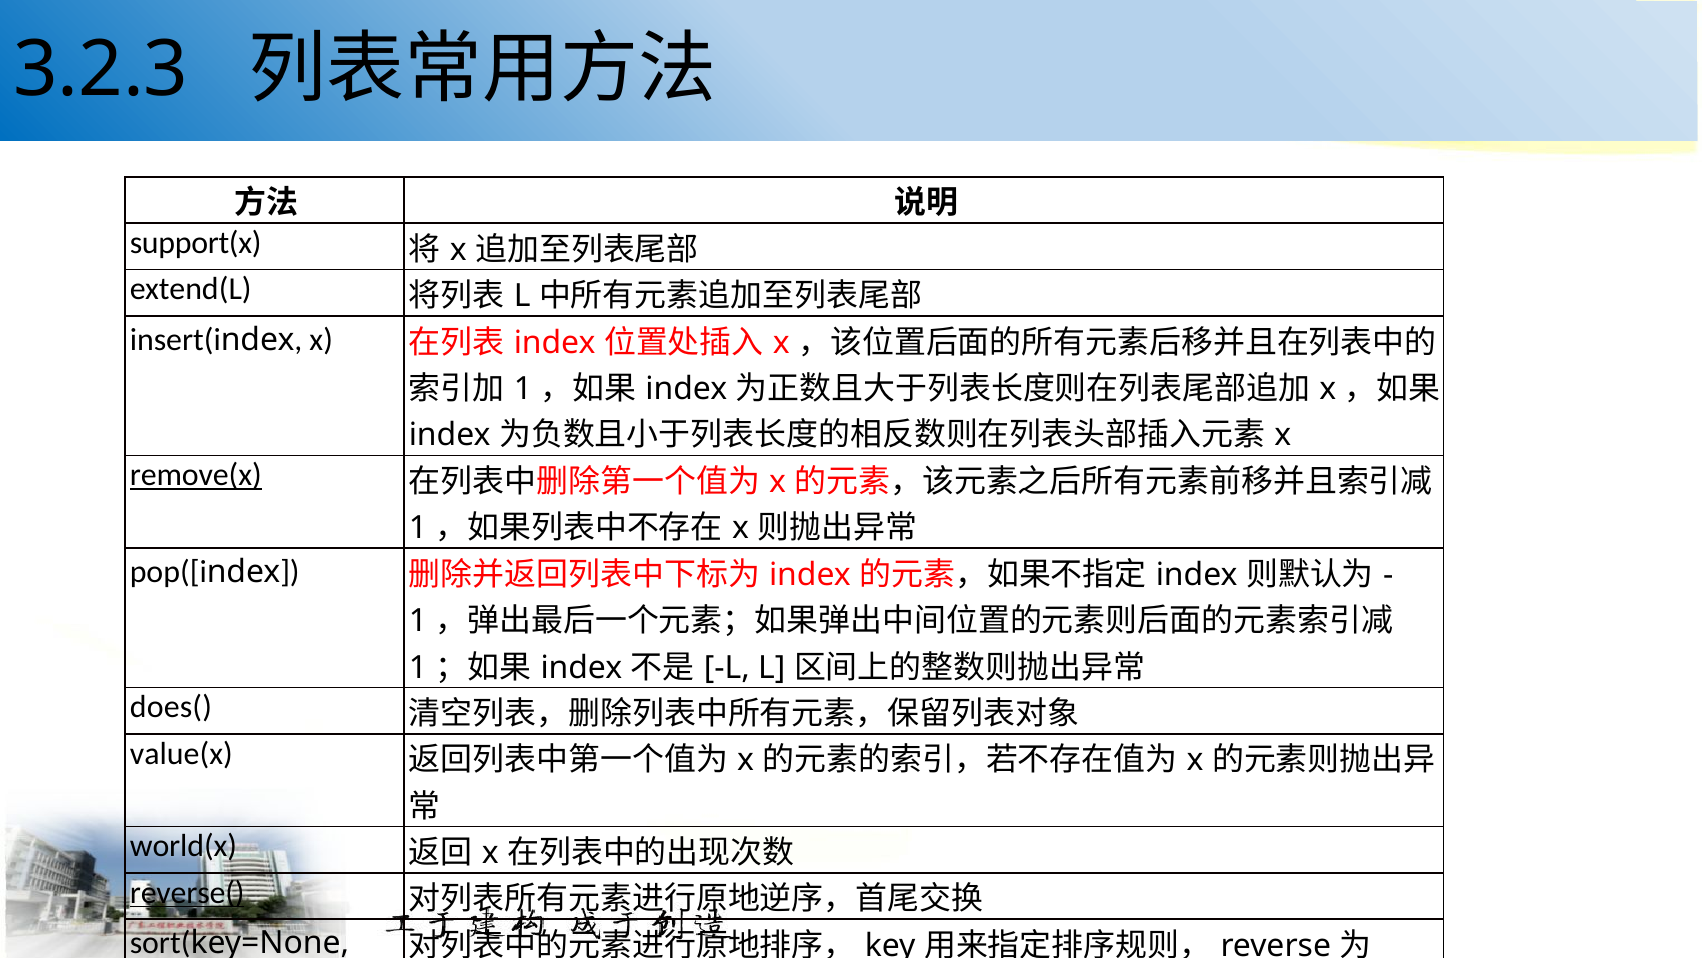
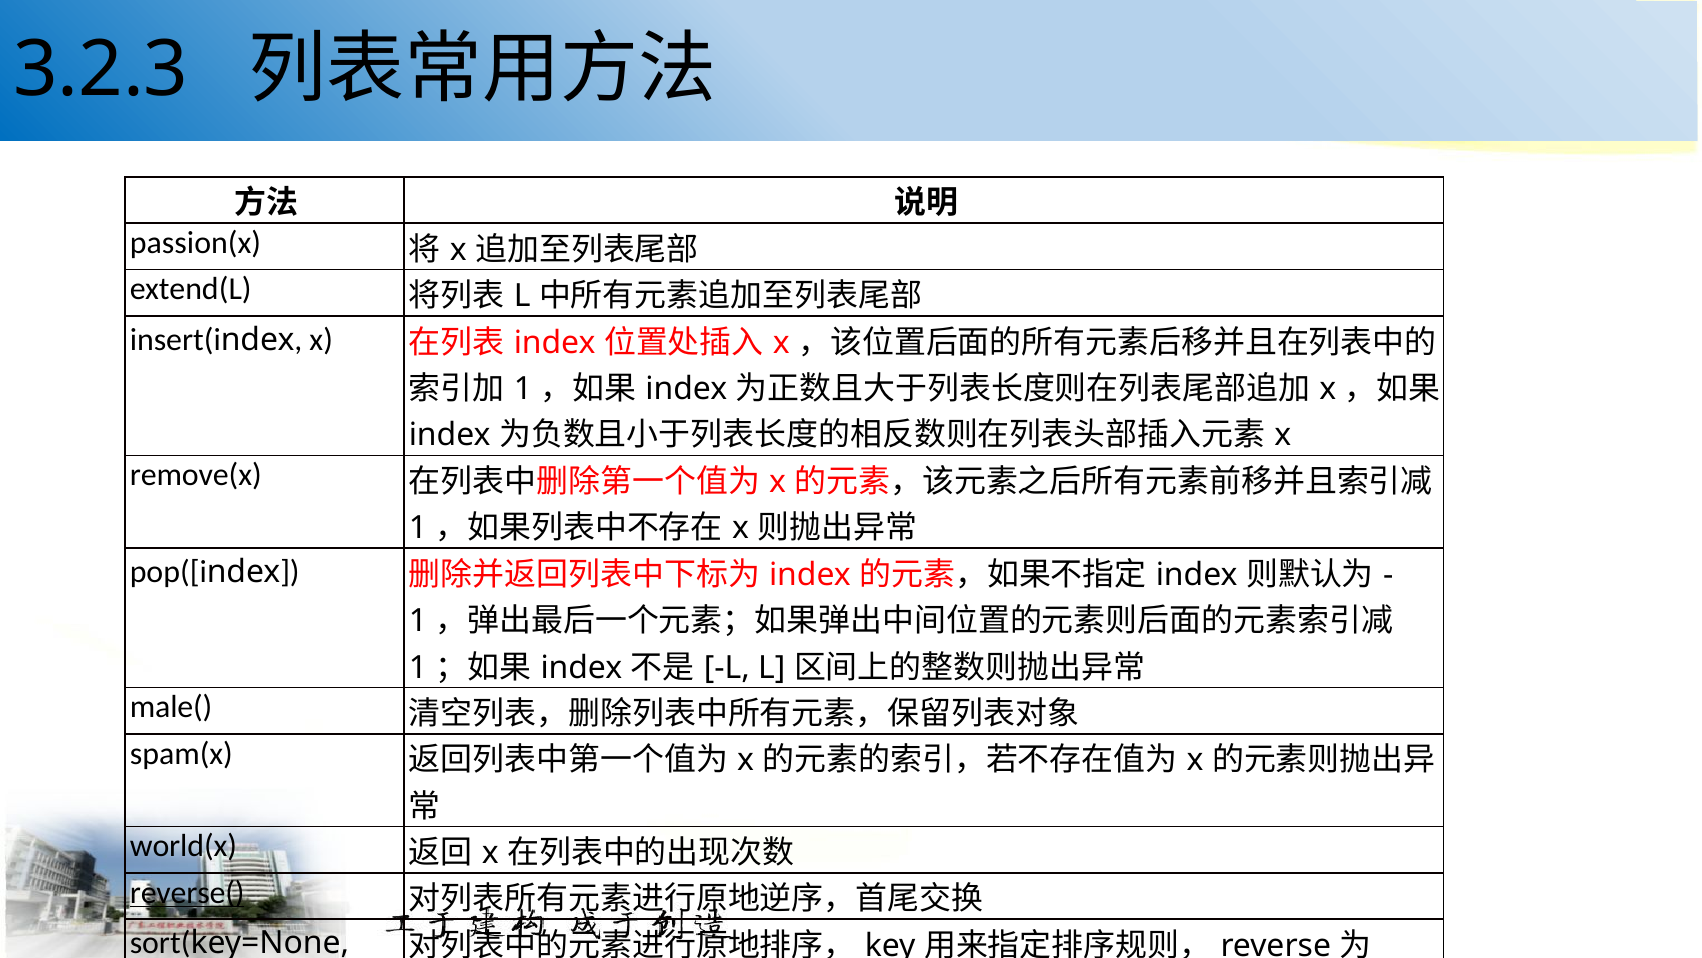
support(x: support(x -> passion(x
remove(x underline: present -> none
does(: does( -> male(
value(x: value(x -> spam(x
